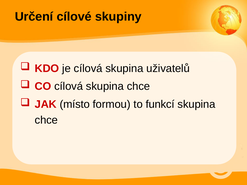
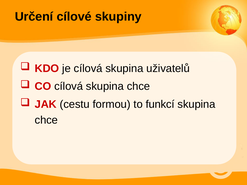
místo: místo -> cestu
